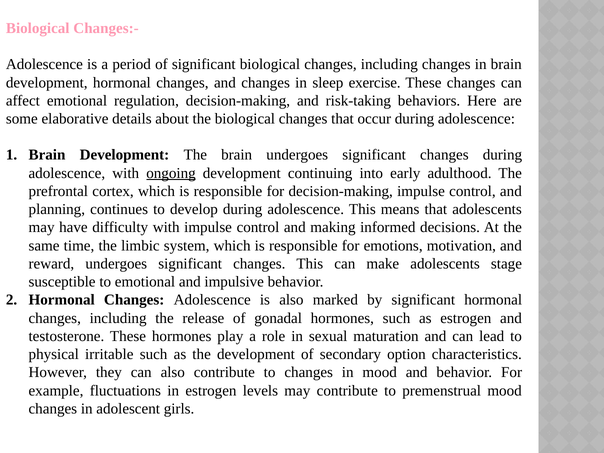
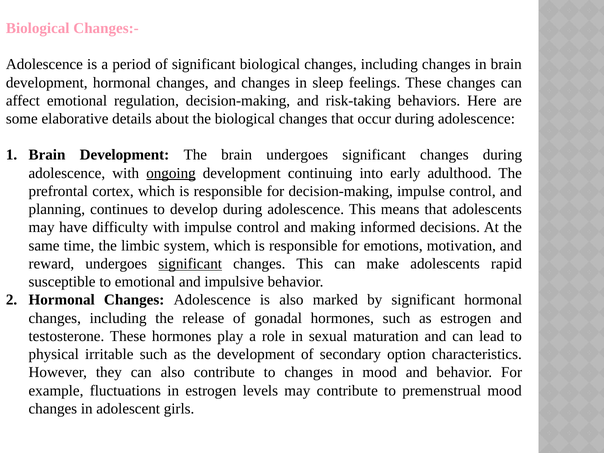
exercise: exercise -> feelings
significant at (190, 264) underline: none -> present
stage: stage -> rapid
